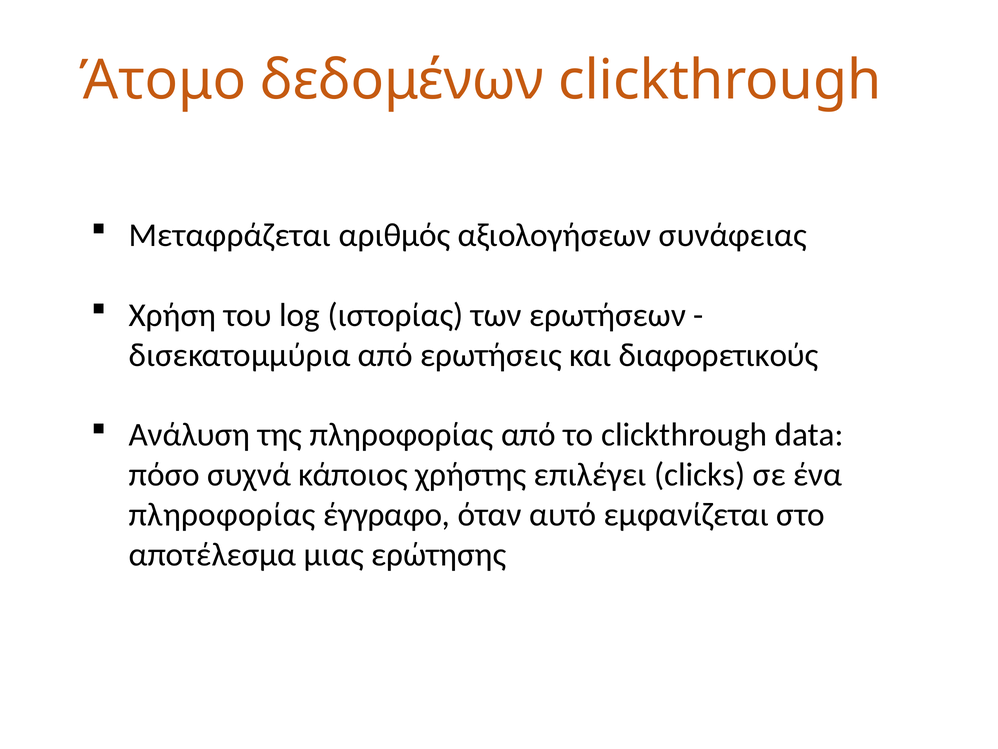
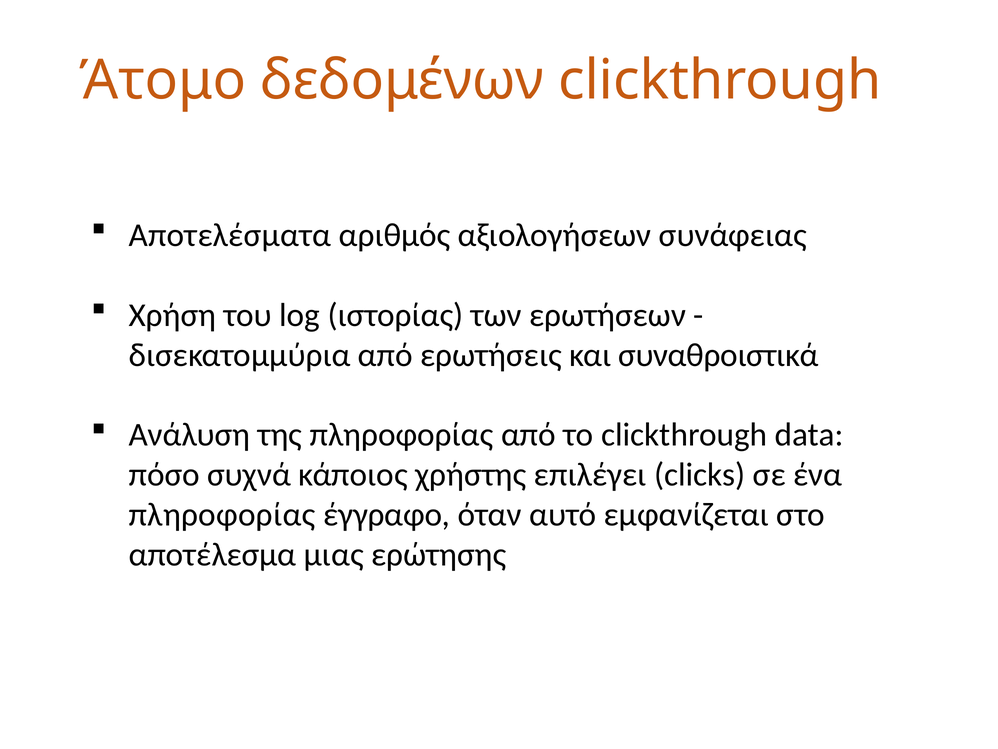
Μεταφράζεται: Μεταφράζεται -> Αποτελέσματα
διαφορετικούς: διαφορετικούς -> συναθροιστικά
